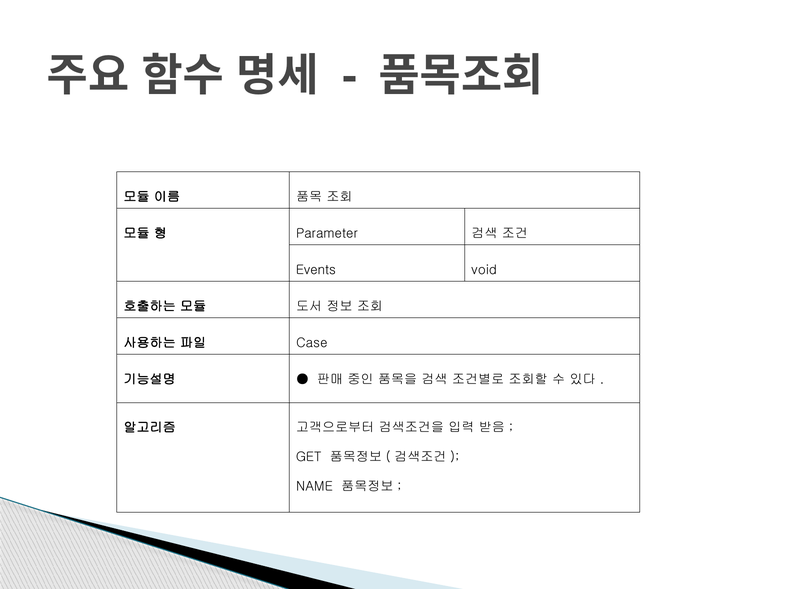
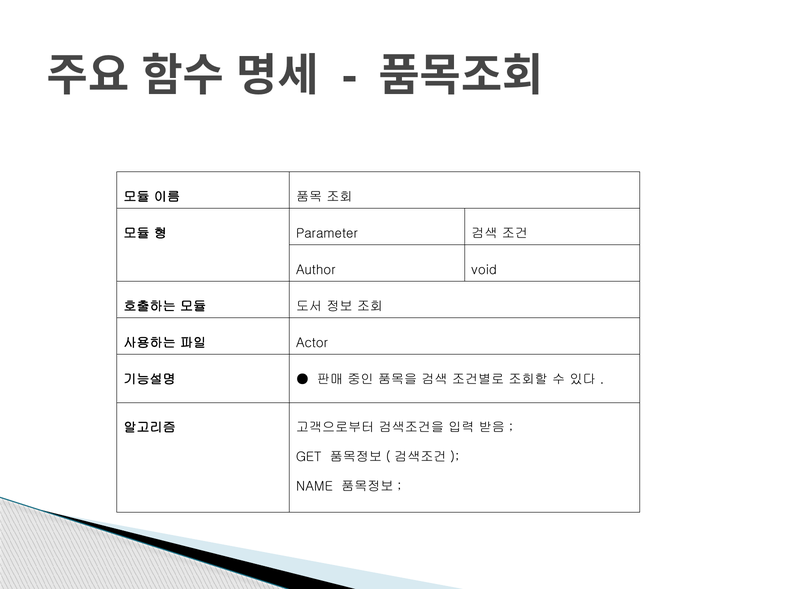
Events: Events -> Author
Case: Case -> Actor
